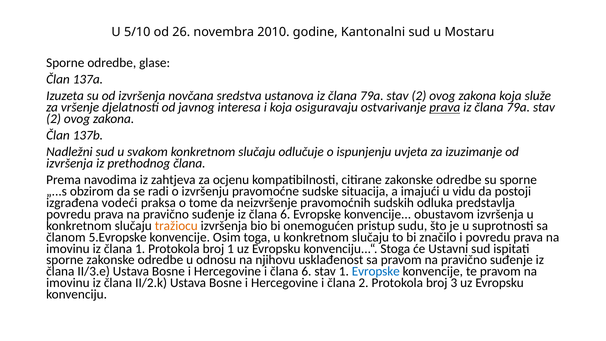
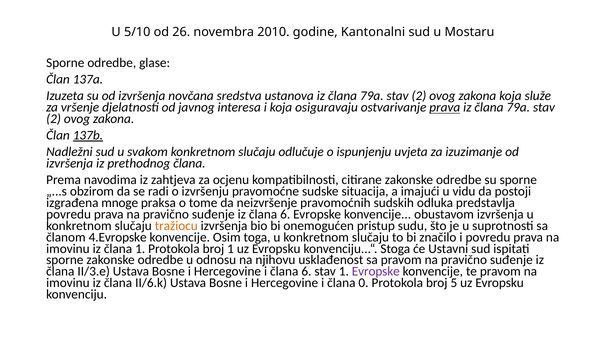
137b underline: none -> present
vodeći: vodeći -> mnoge
5.Evropske: 5.Evropske -> 4.Evropske
Evropske at (376, 271) colour: blue -> purple
II/2.k: II/2.k -> II/6.k
člana 2: 2 -> 0
3: 3 -> 5
